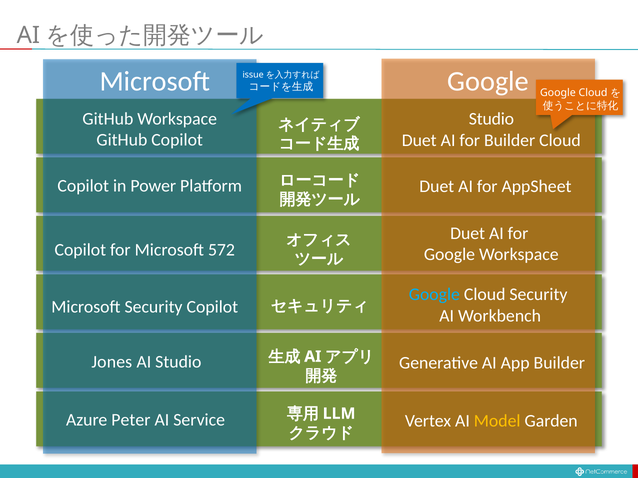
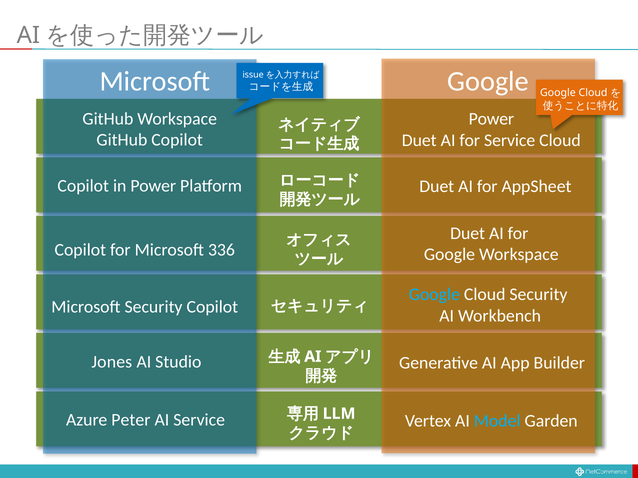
Studio at (491, 119): Studio -> Power
for Builder: Builder -> Service
572: 572 -> 336
Model colour: yellow -> light blue
